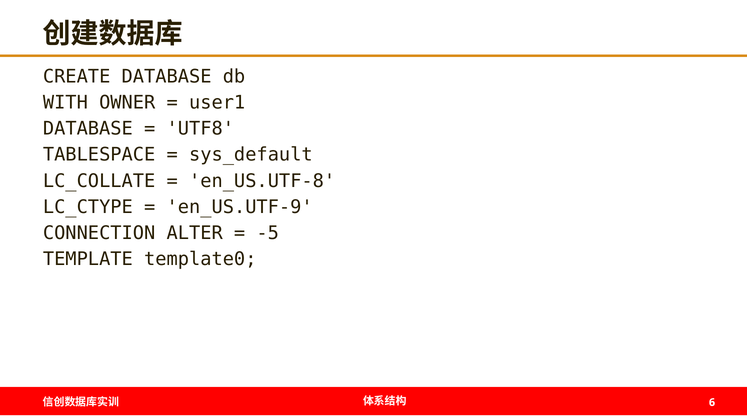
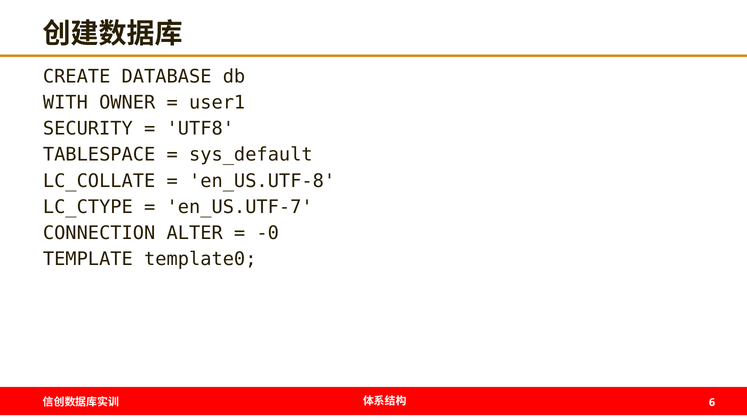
DATABASE at (88, 129): DATABASE -> SECURITY
en_US.UTF-9: en_US.UTF-9 -> en_US.UTF-7
-5: -5 -> -0
